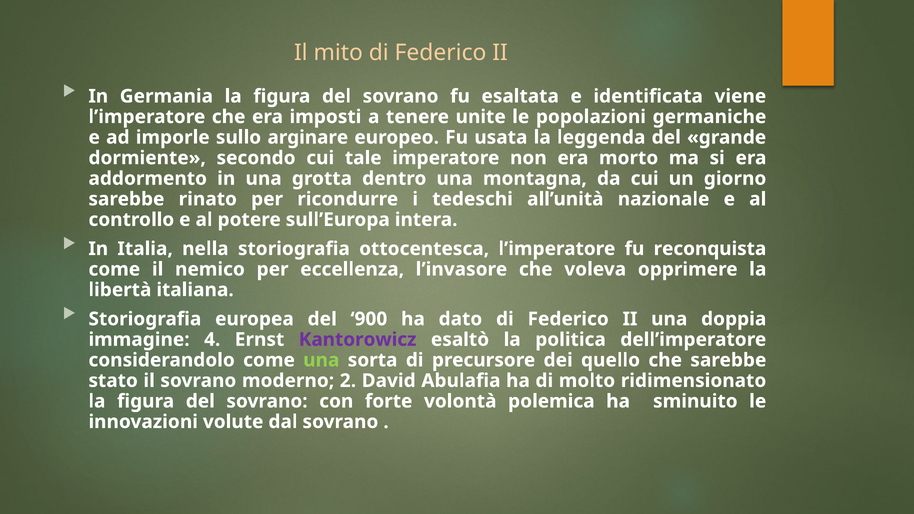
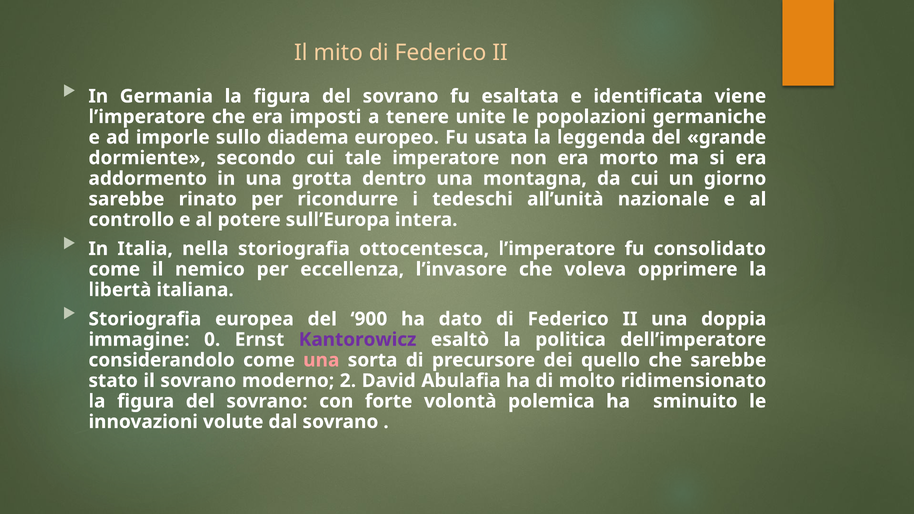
arginare: arginare -> diadema
reconquista: reconquista -> consolidato
4: 4 -> 0
una at (321, 360) colour: light green -> pink
